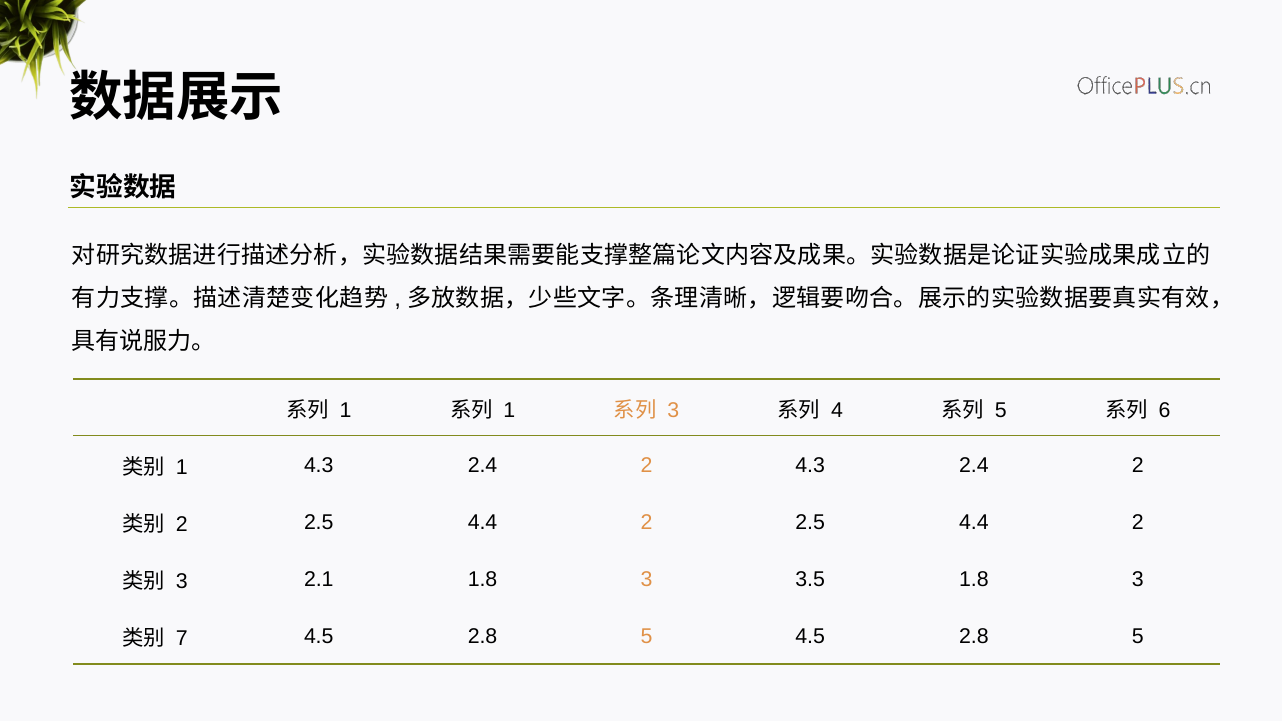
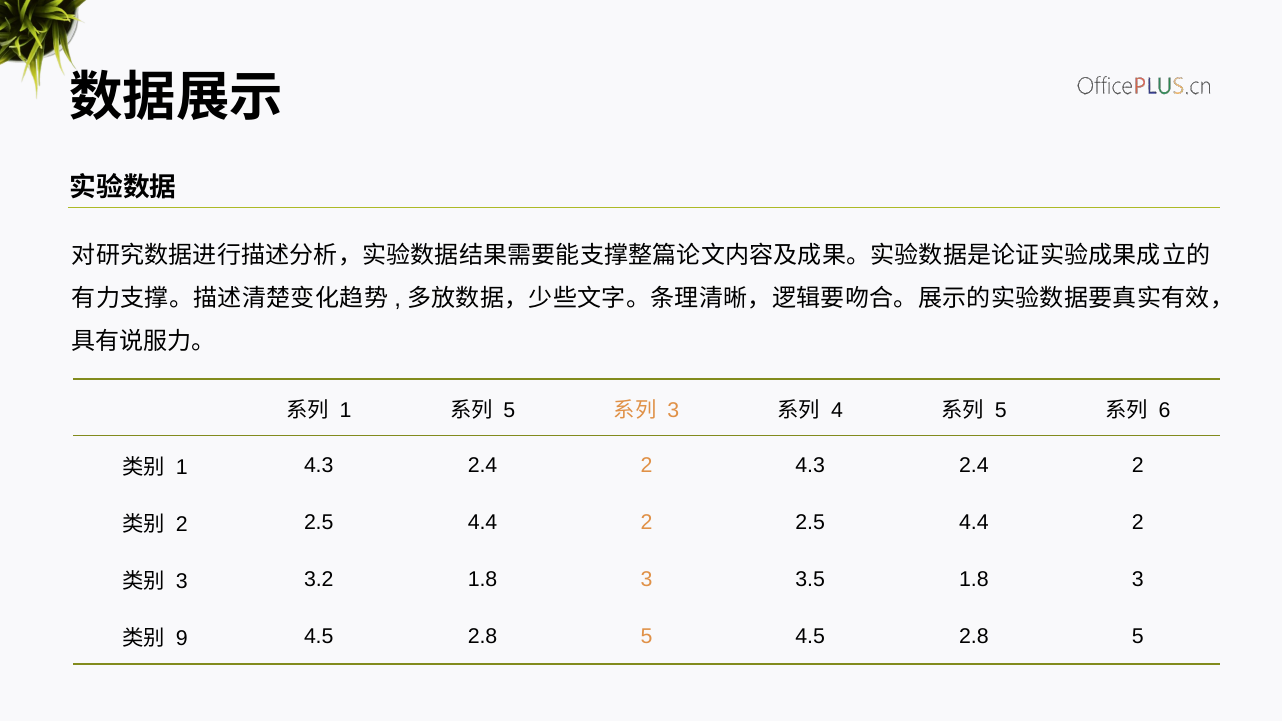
1 at (509, 410): 1 -> 5
2.1: 2.1 -> 3.2
7: 7 -> 9
